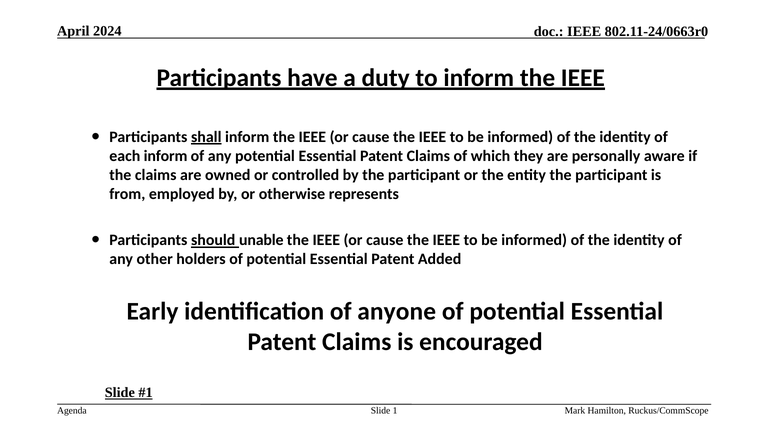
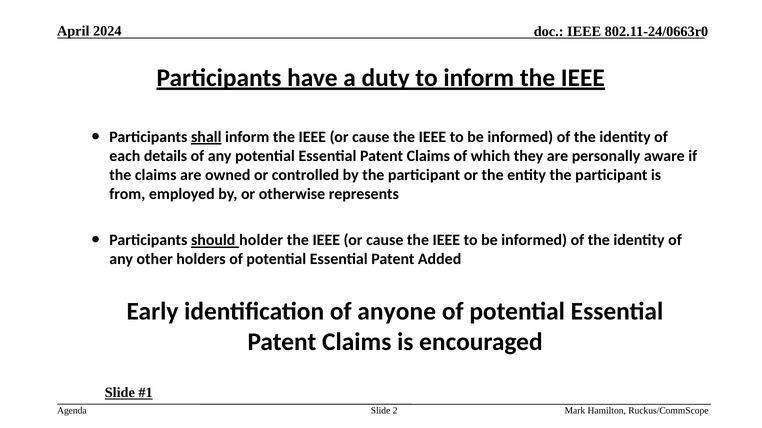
each inform: inform -> details
unable: unable -> holder
1: 1 -> 2
